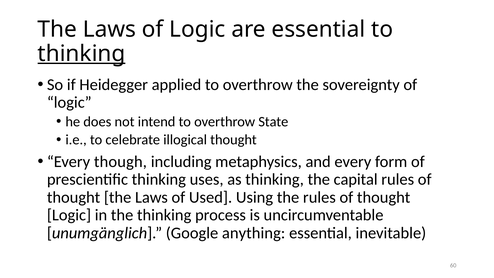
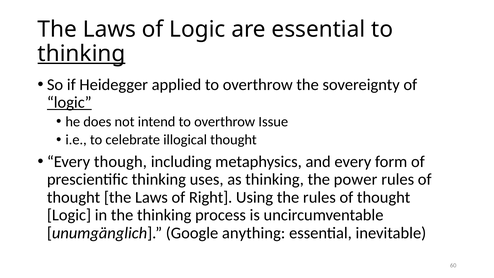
logic at (69, 102) underline: none -> present
State: State -> Issue
capital: capital -> power
Used: Used -> Right
